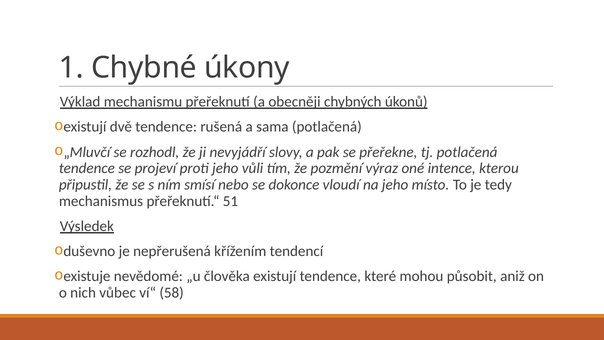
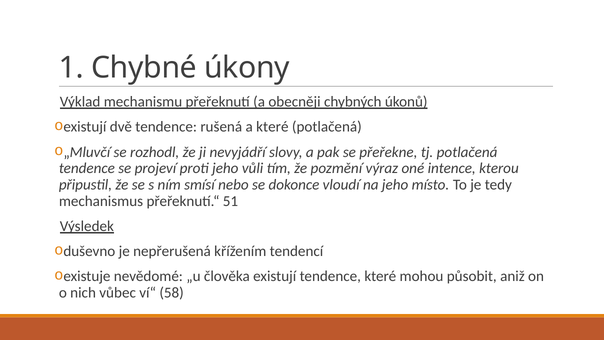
a sama: sama -> které
